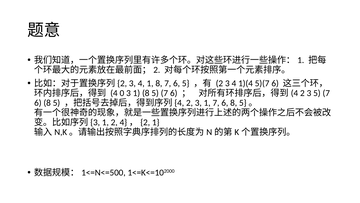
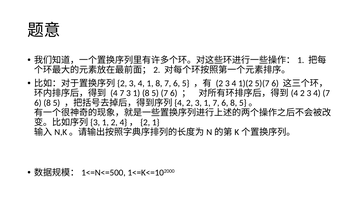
1)(4: 1)(4 -> 1)(2
0 at (122, 93): 0 -> 7
5 at (317, 93): 5 -> 4
